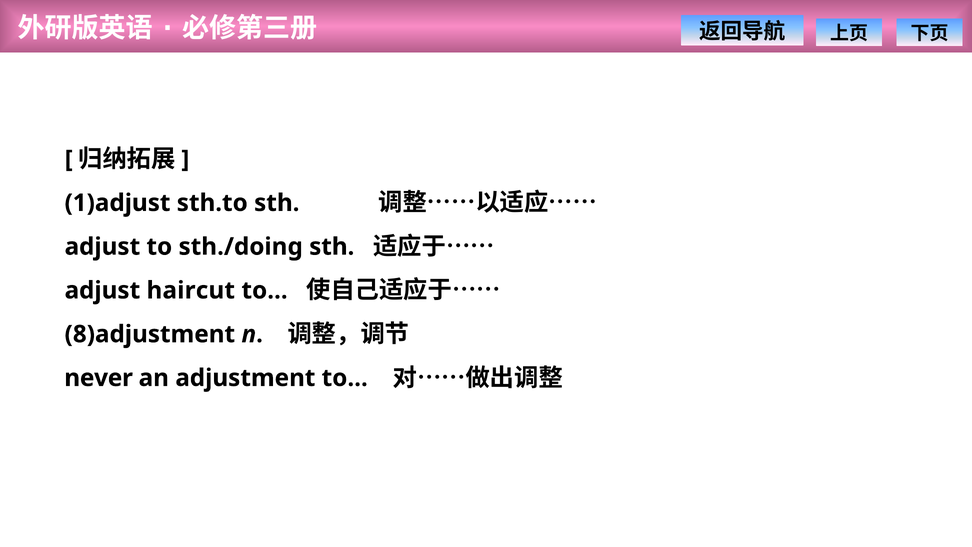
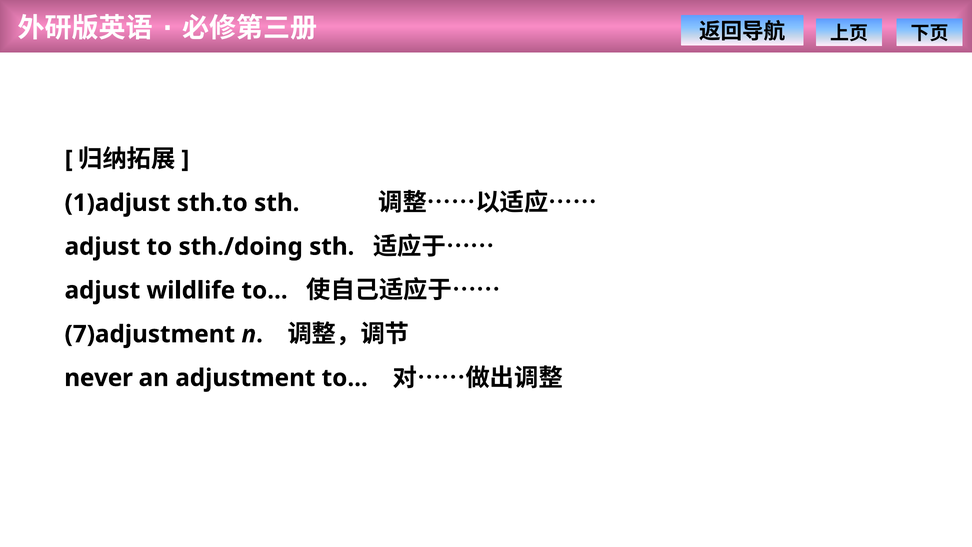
haircut: haircut -> wildlife
8)adjustment: 8)adjustment -> 7)adjustment
